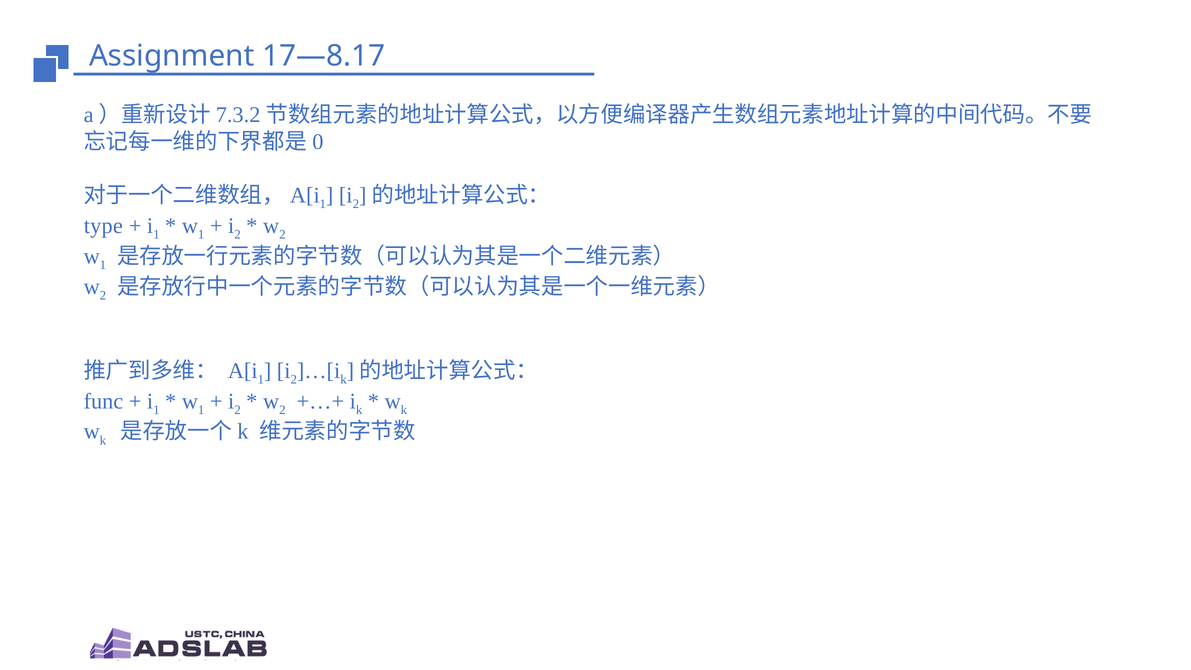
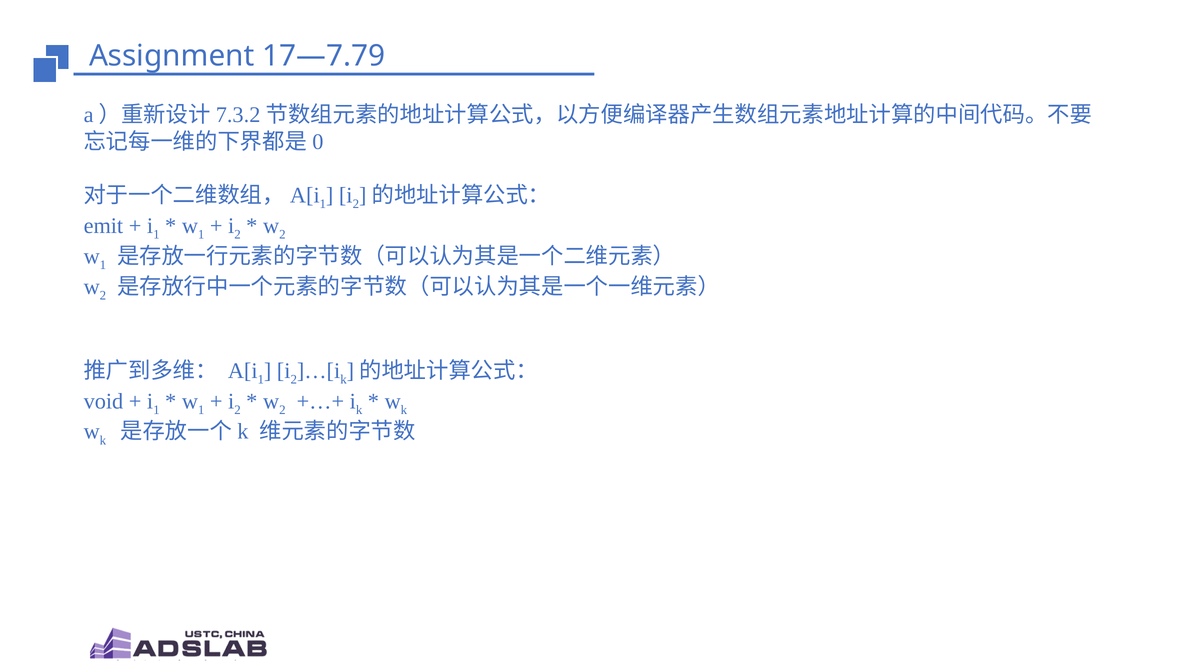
17—8.17: 17—8.17 -> 17—7.79
type: type -> emit
func: func -> void
